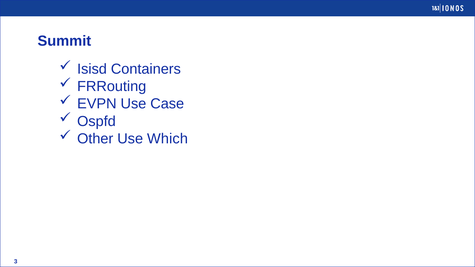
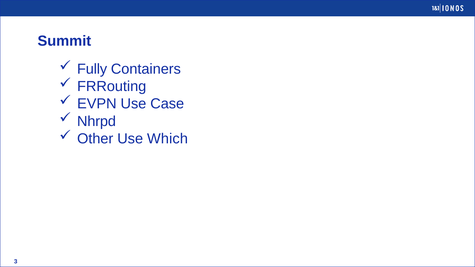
Isisd: Isisd -> Fully
Ospfd: Ospfd -> Nhrpd
